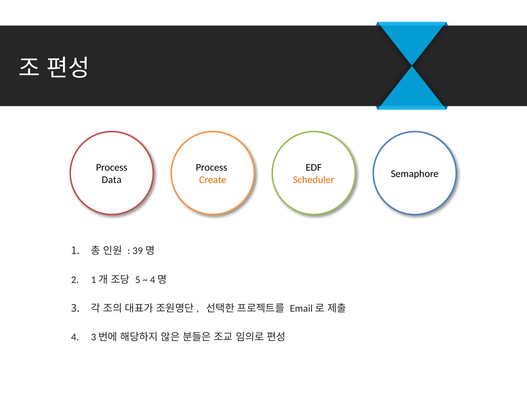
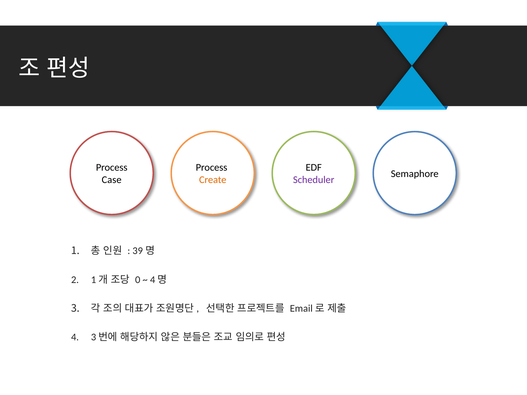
Data: Data -> Case
Scheduler colour: orange -> purple
5: 5 -> 0
